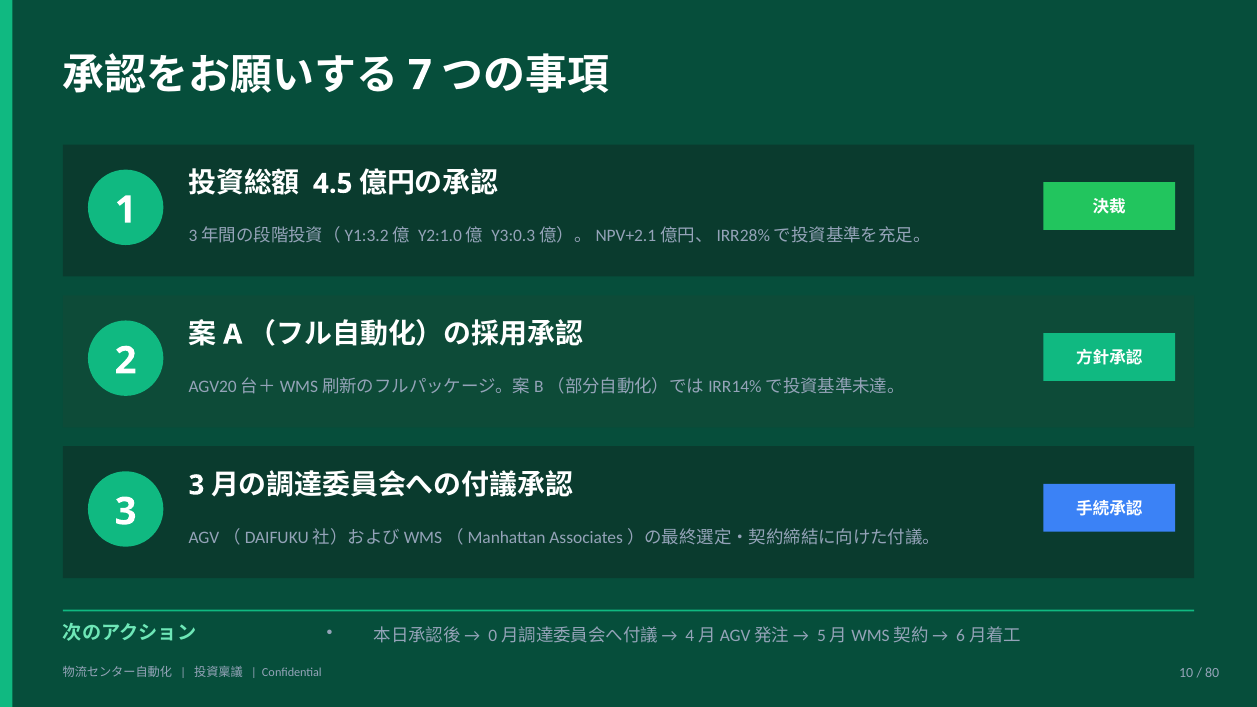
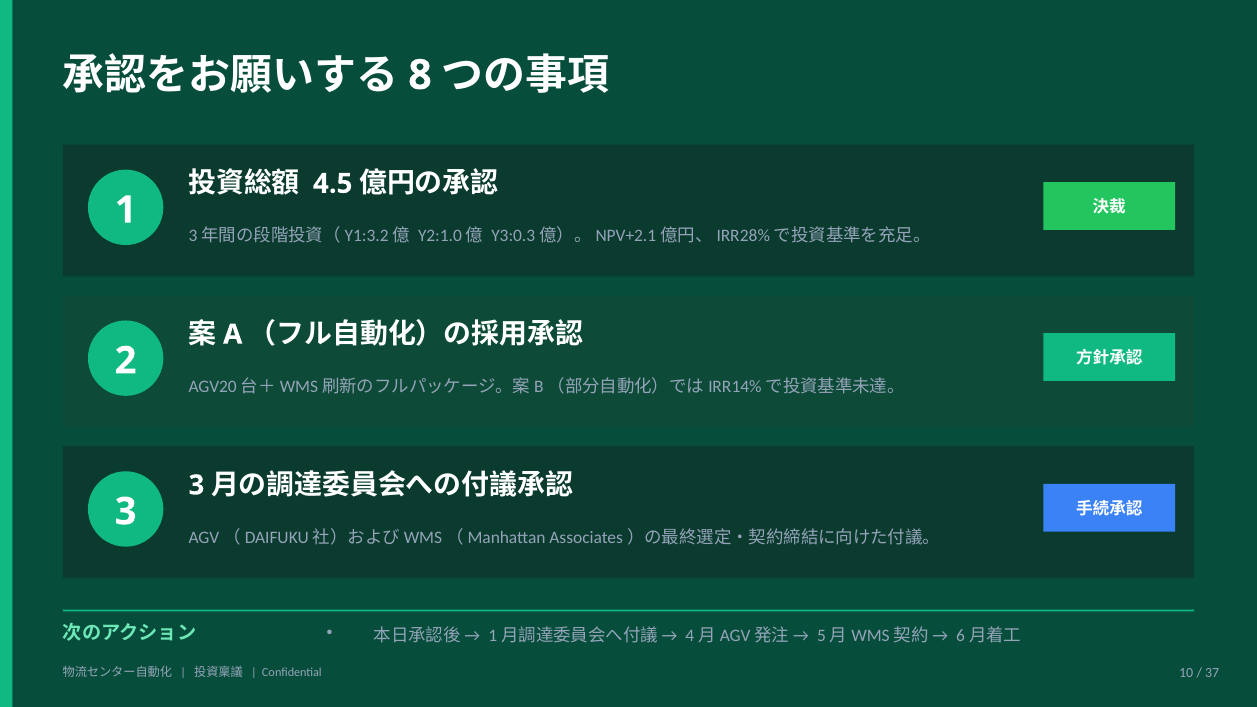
7: 7 -> 8
0 at (493, 635): 0 -> 1
80: 80 -> 37
